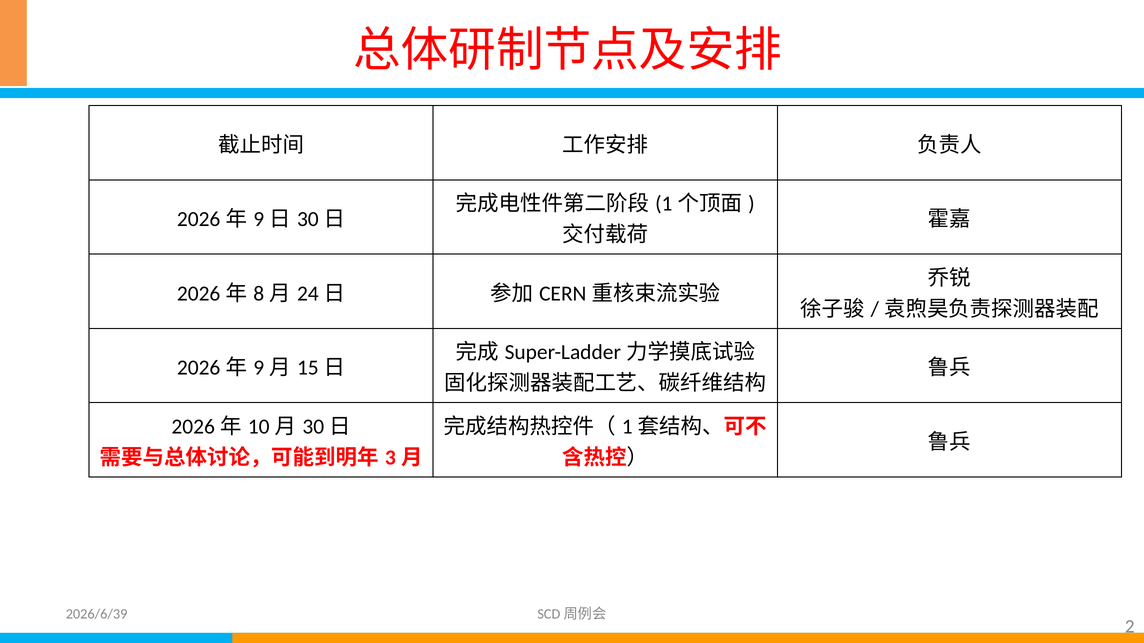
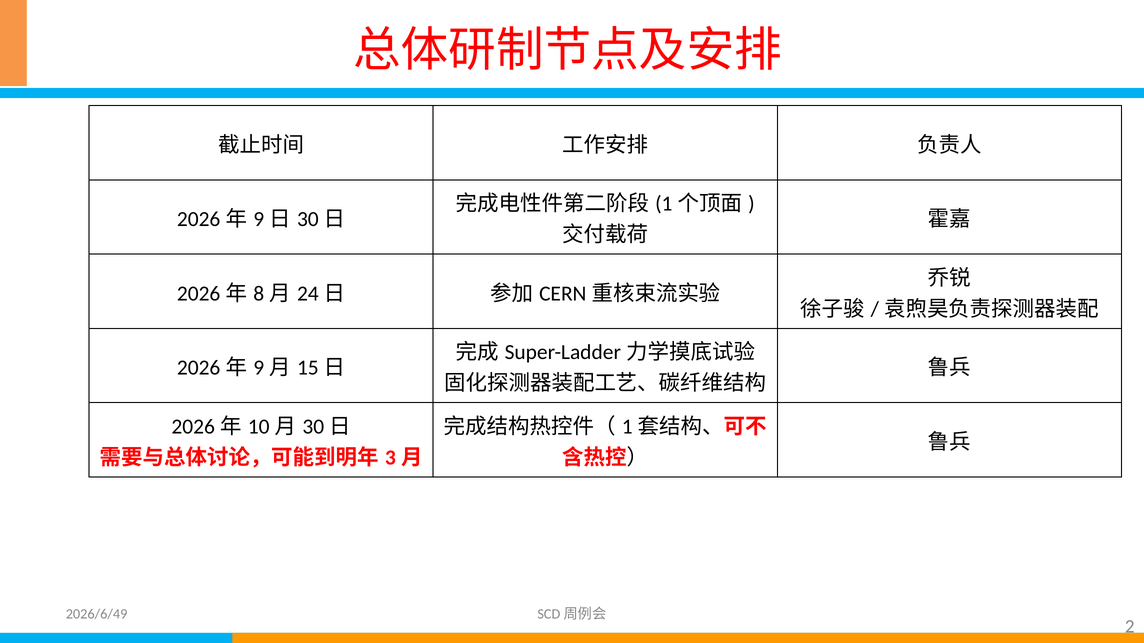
2026/6/39: 2026/6/39 -> 2026/6/49
